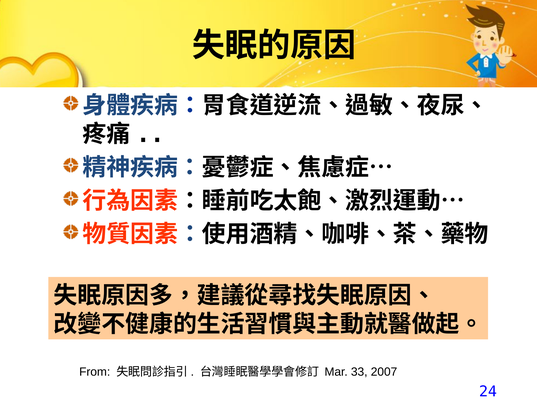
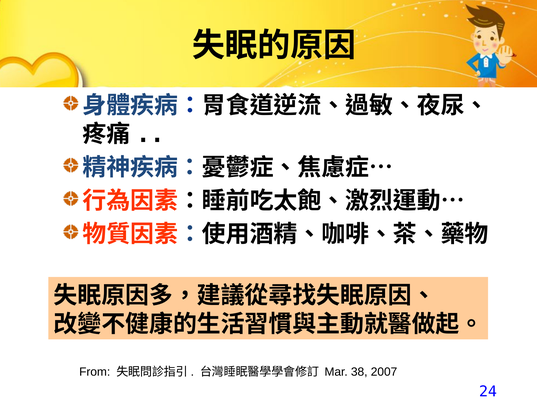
33: 33 -> 38
